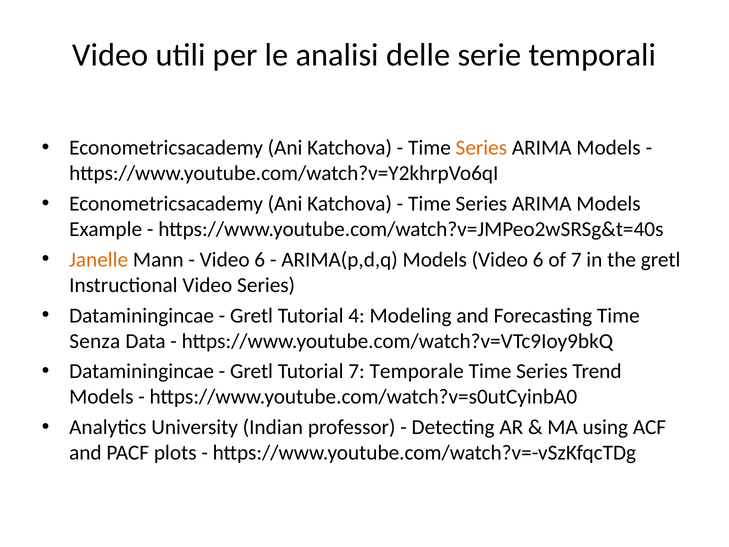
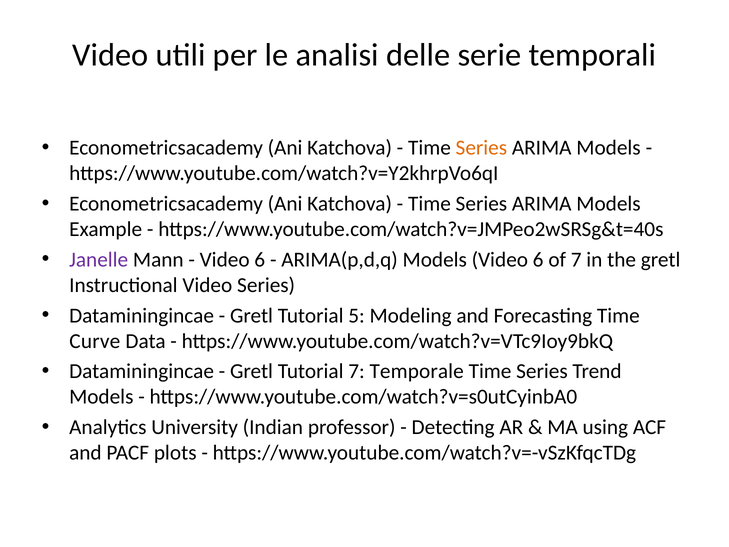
Janelle colour: orange -> purple
4: 4 -> 5
Senza: Senza -> Curve
